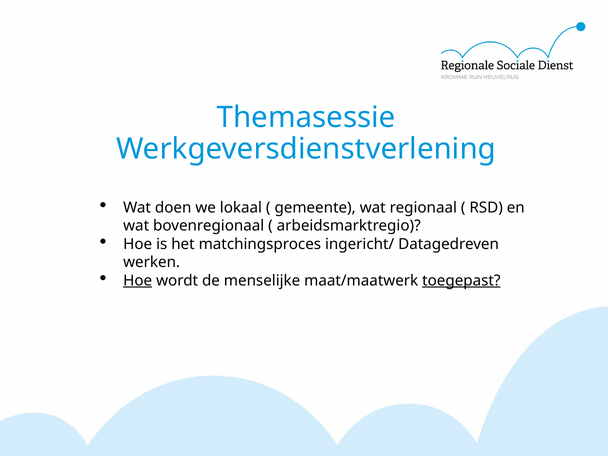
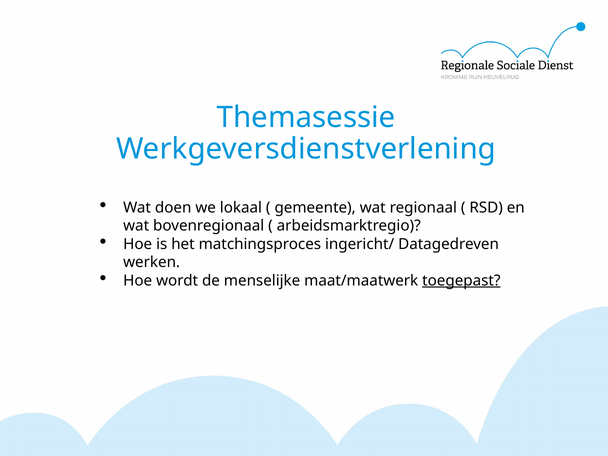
Hoe at (138, 281) underline: present -> none
